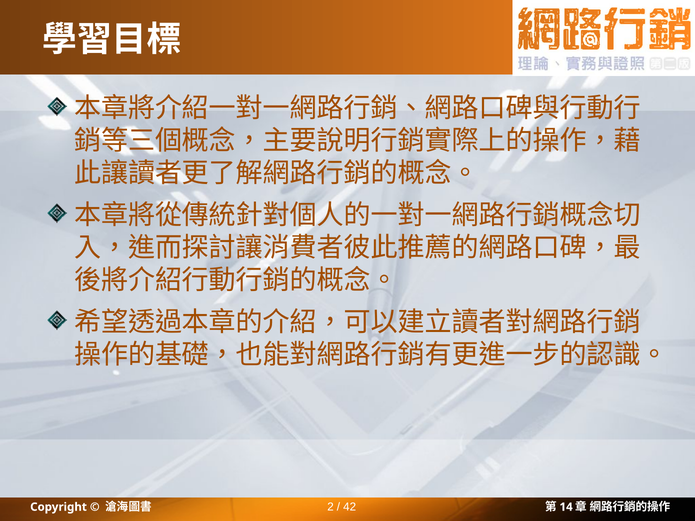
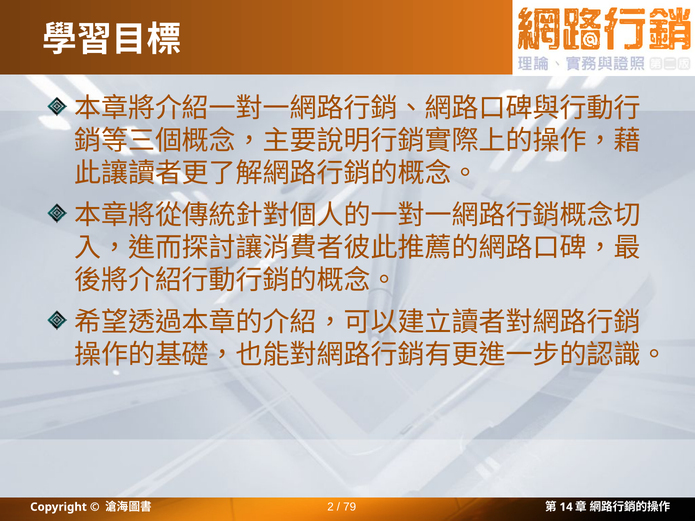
42: 42 -> 79
